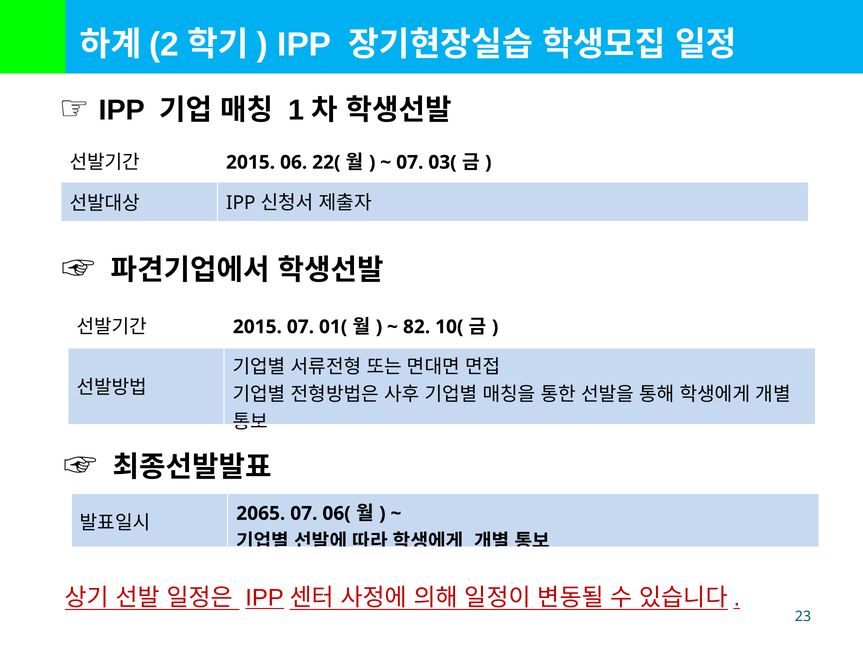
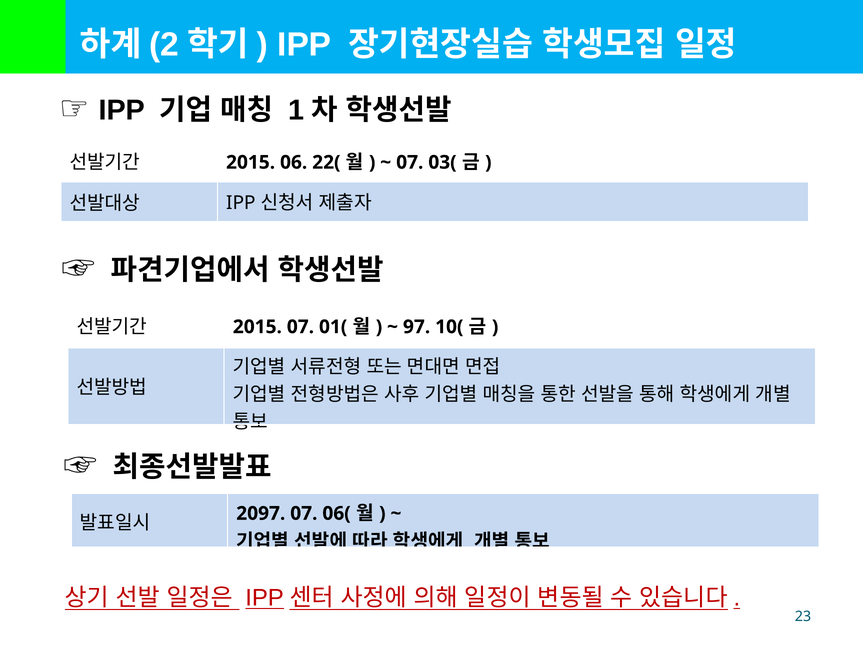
82: 82 -> 97
2065: 2065 -> 2097
